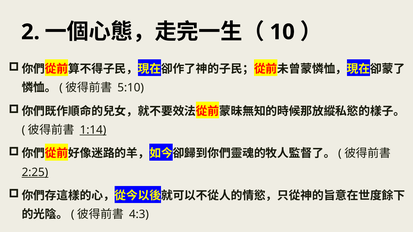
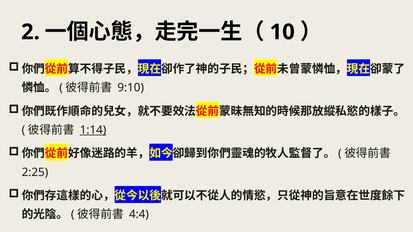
5:10: 5:10 -> 9:10
2:25 underline: present -> none
4:3: 4:3 -> 4:4
